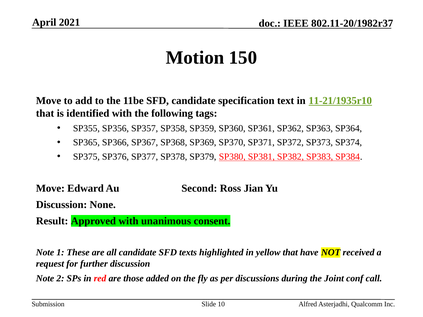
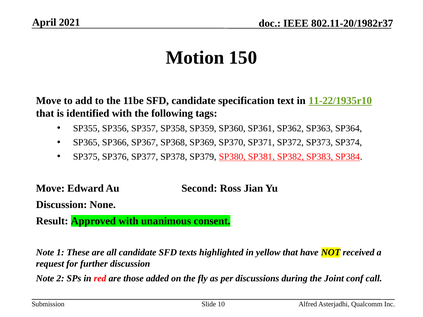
11-21/1935r10: 11-21/1935r10 -> 11-22/1935r10
